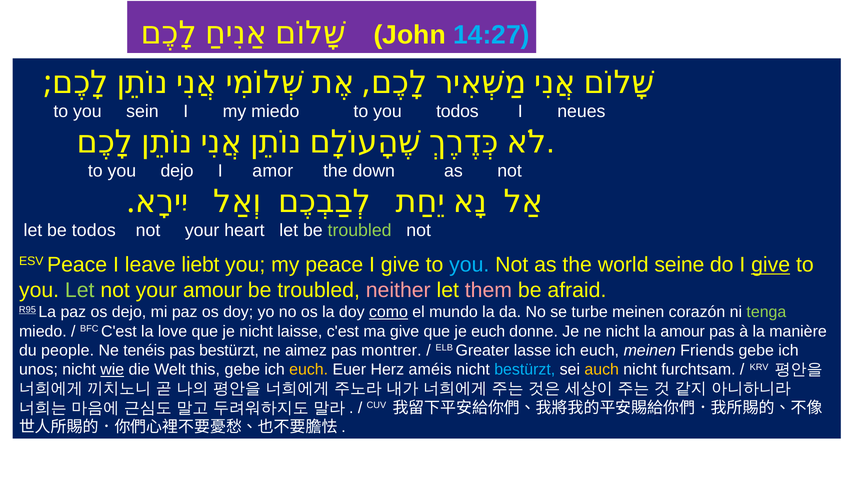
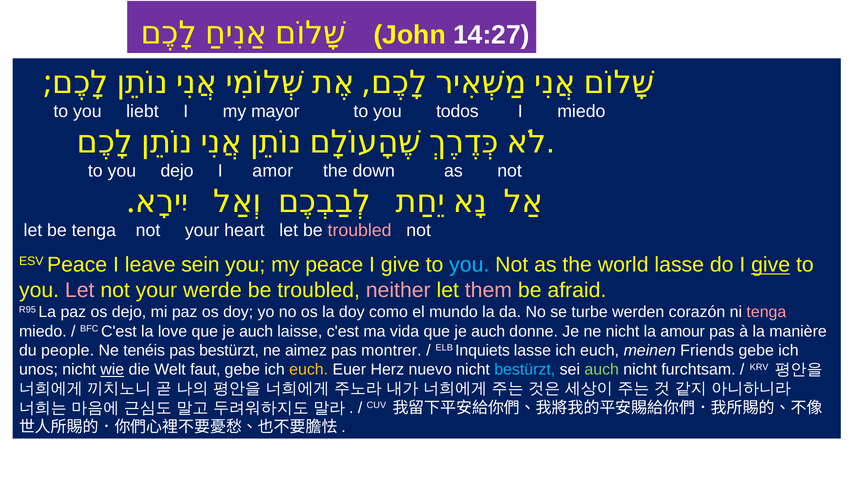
14:27 colour: light blue -> white
sein: sein -> liebt
my miedo: miedo -> mayor
I neues: neues -> miedo
be todos: todos -> tenga
troubled at (360, 230) colour: light green -> pink
liebt: liebt -> sein
world seine: seine -> lasse
Let at (80, 290) colour: light green -> pink
your amour: amour -> werde
R95 underline: present -> none
como underline: present -> none
turbe meinen: meinen -> werden
tenga at (766, 312) colour: light green -> pink
nicht at (256, 331): nicht -> auch
ma give: give -> vida
euch at (488, 331): euch -> auch
Greater: Greater -> Inquiets
this: this -> faut
améis: améis -> nuevo
auch at (602, 369) colour: yellow -> light green
